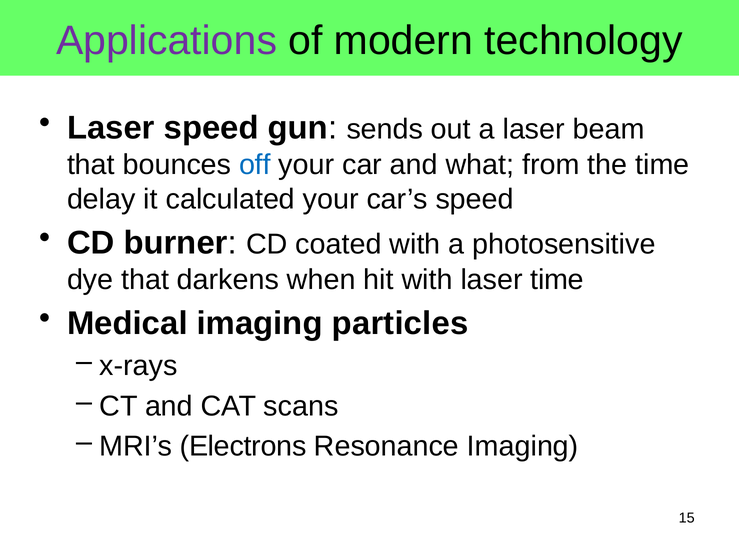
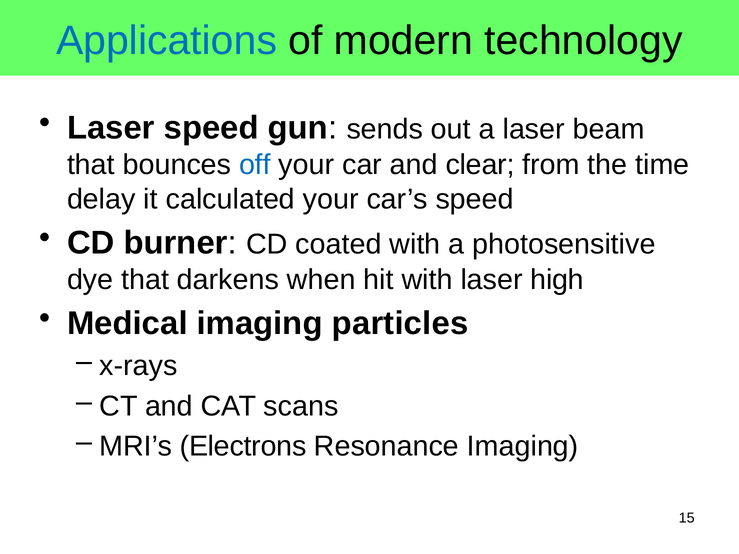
Applications colour: purple -> blue
what: what -> clear
laser time: time -> high
